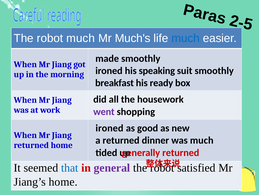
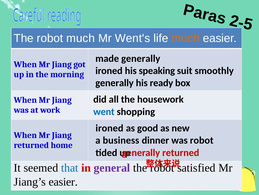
Much's: Much's -> Went's
much at (186, 38) colour: blue -> orange
made smoothly: smoothly -> generally
breakfast at (115, 83): breakfast -> generally
went colour: purple -> blue
a returned: returned -> business
was much: much -> robot
Jiang’s home: home -> easier
